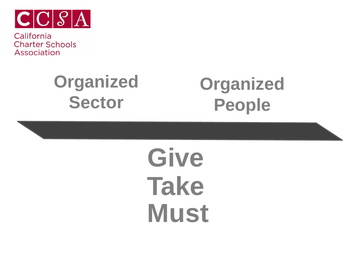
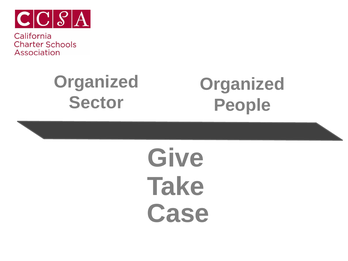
Must: Must -> Case
